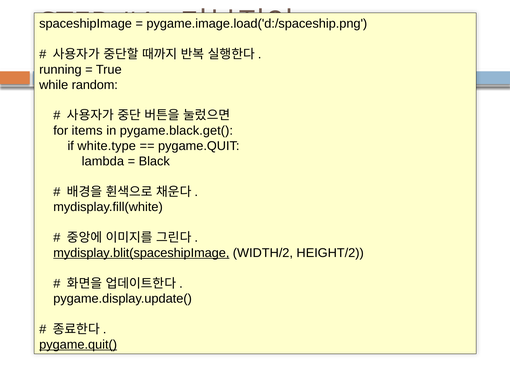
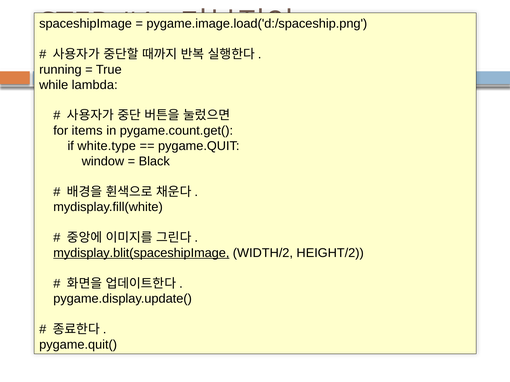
random: random -> lambda
pygame.black.get(: pygame.black.get( -> pygame.count.get(
lambda: lambda -> window
pygame.quit( underline: present -> none
